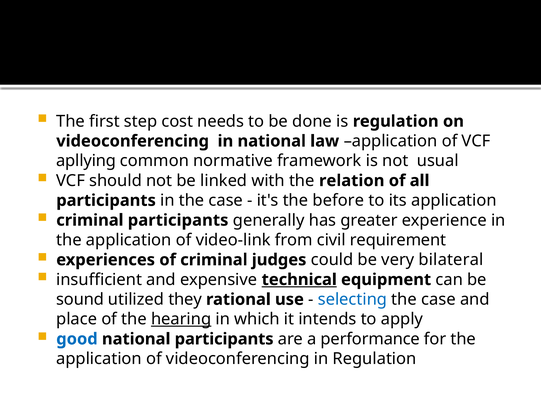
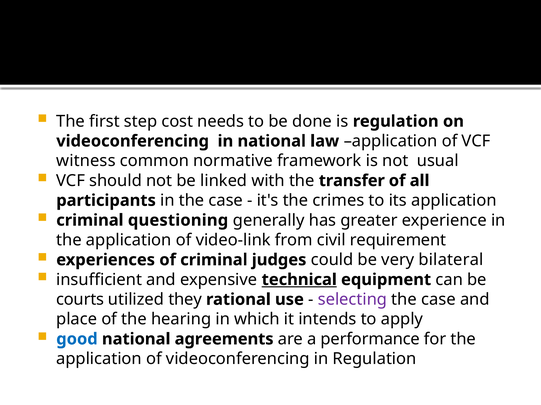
apllying: apllying -> witness
relation: relation -> transfer
before: before -> crimes
criminal participants: participants -> questioning
sound: sound -> courts
selecting colour: blue -> purple
hearing underline: present -> none
national participants: participants -> agreements
